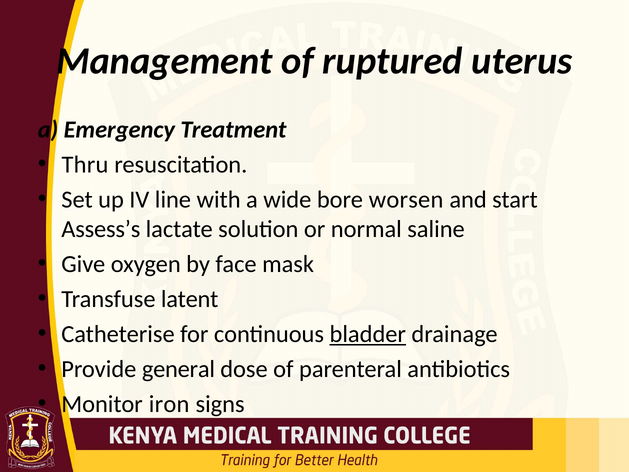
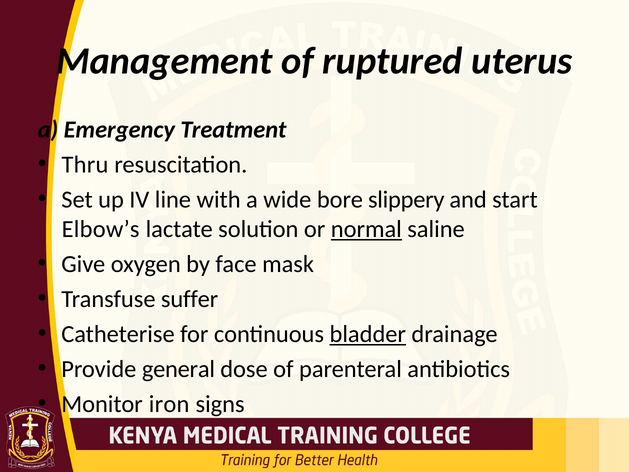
worsen: worsen -> slippery
Assess’s: Assess’s -> Elbow’s
normal underline: none -> present
latent: latent -> suffer
